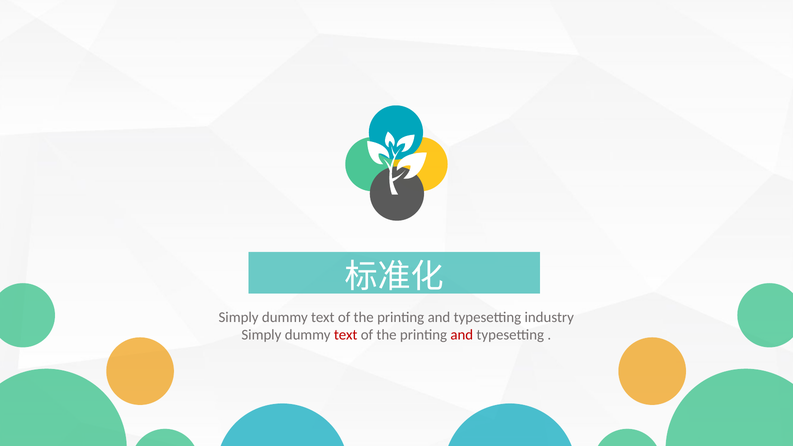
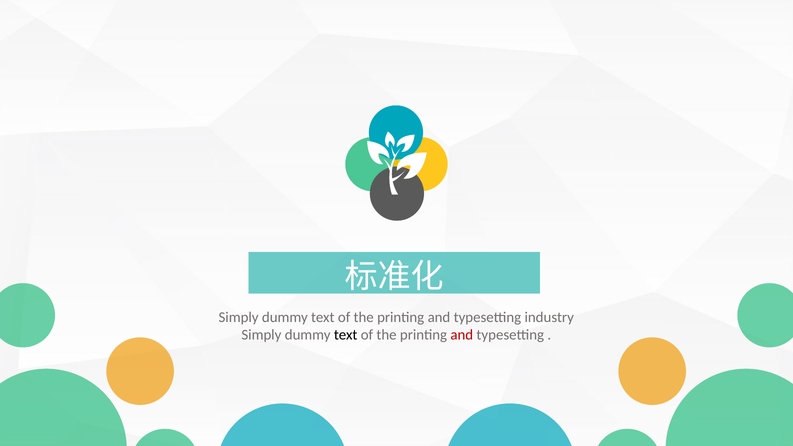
text at (346, 335) colour: red -> black
